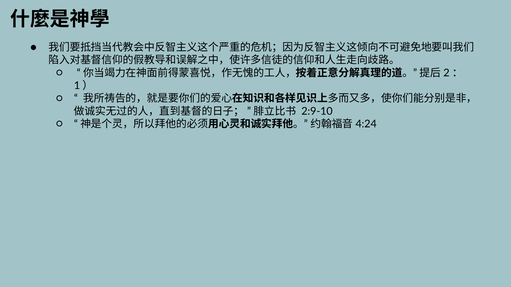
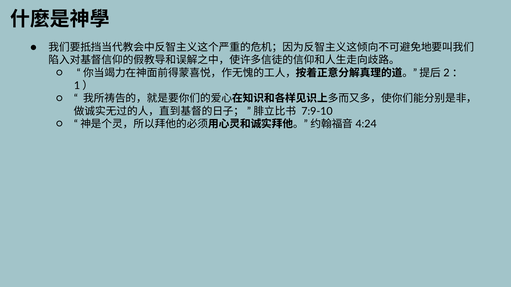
2:9-10: 2:9-10 -> 7:9-10
